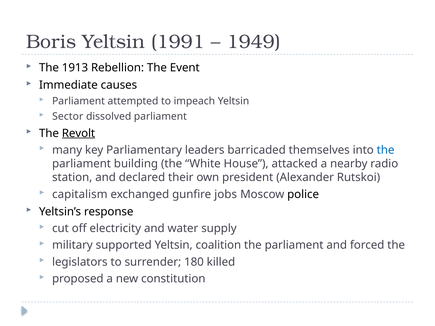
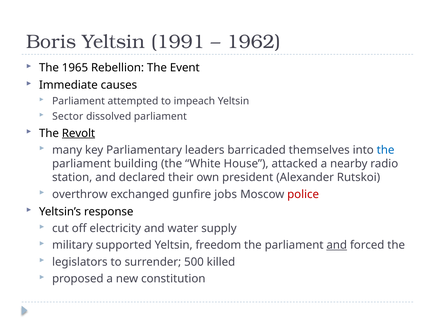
1949: 1949 -> 1962
1913: 1913 -> 1965
capitalism: capitalism -> overthrow
police colour: black -> red
coalition: coalition -> freedom
and at (337, 245) underline: none -> present
180: 180 -> 500
